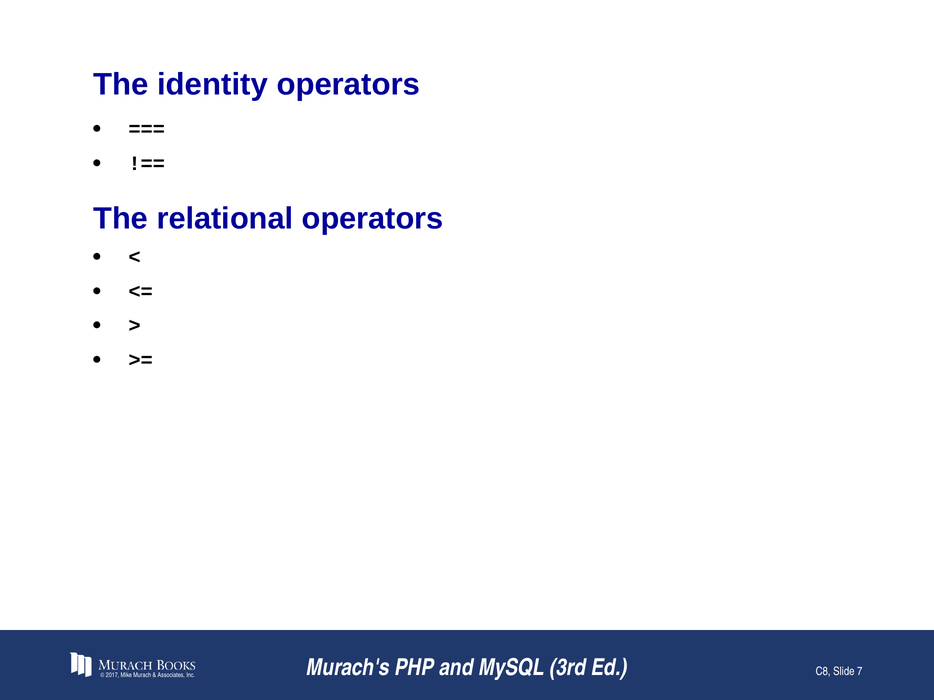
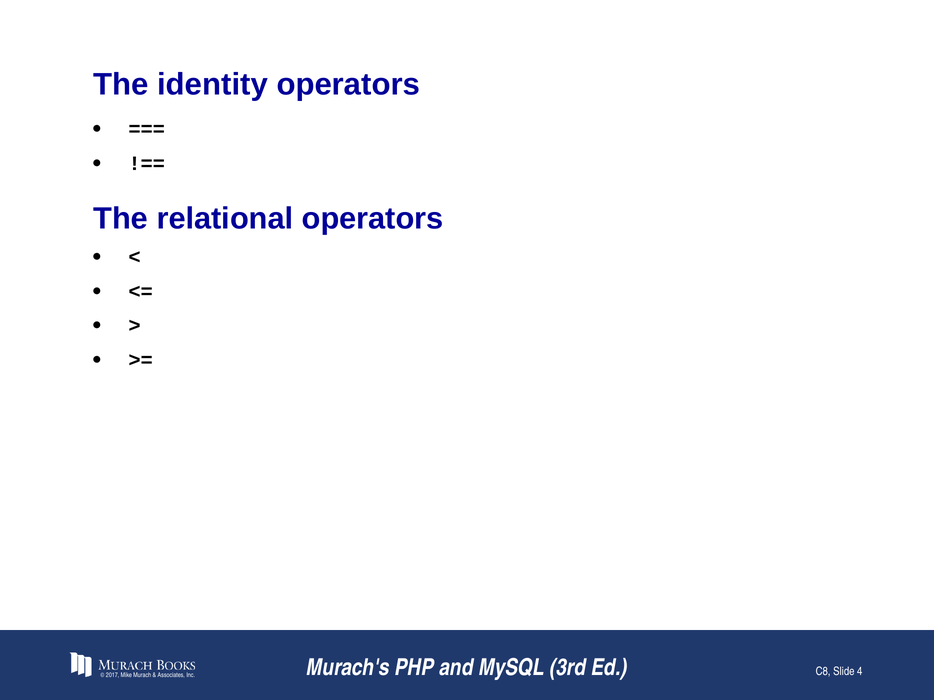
7: 7 -> 4
